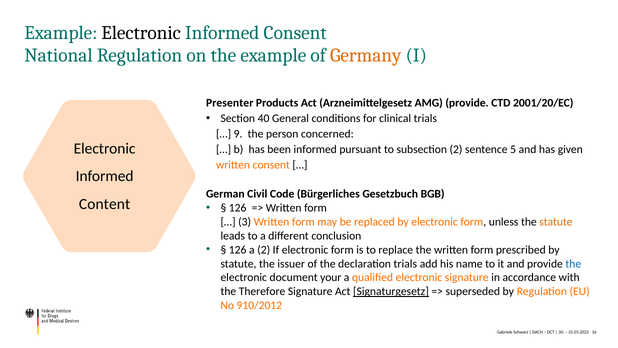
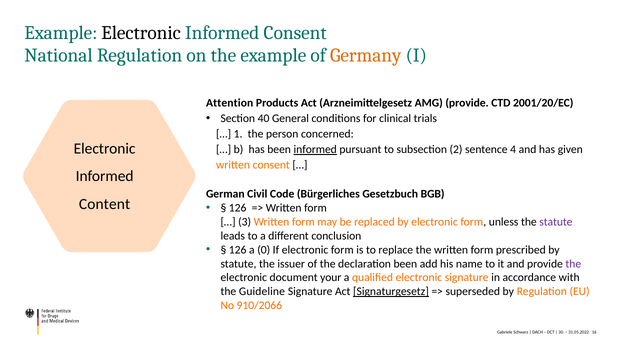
Presenter: Presenter -> Attention
9: 9 -> 1
informed at (315, 149) underline: none -> present
5: 5 -> 4
statute at (556, 222) colour: orange -> purple
a 2: 2 -> 0
declaration trials: trials -> been
the at (573, 263) colour: blue -> purple
Therefore: Therefore -> Guideline
910/2012: 910/2012 -> 910/2066
